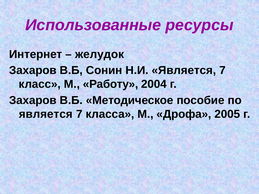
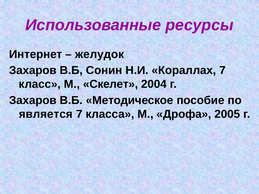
Н.И Является: Является -> Кораллах
Работу: Работу -> Скелет
